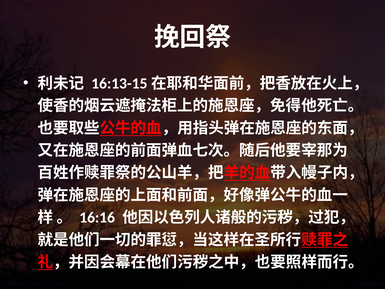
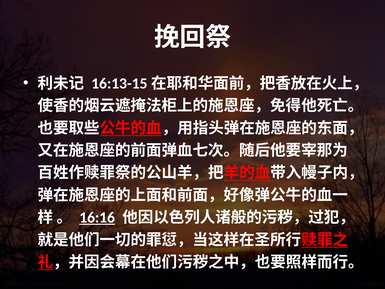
16:16 underline: none -> present
